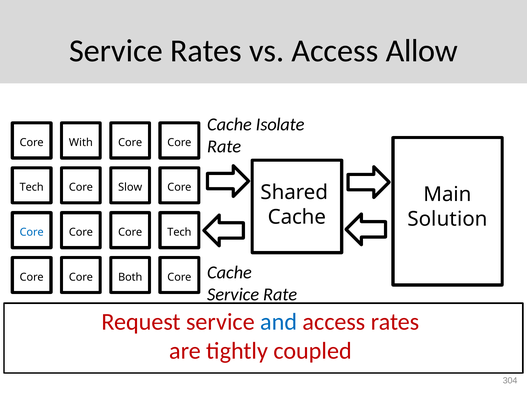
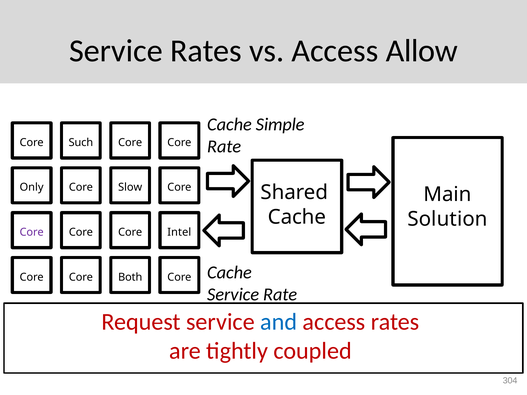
Isolate: Isolate -> Simple
With: With -> Such
Tech at (32, 187): Tech -> Only
Core at (32, 232) colour: blue -> purple
Tech at (179, 232): Tech -> Intel
